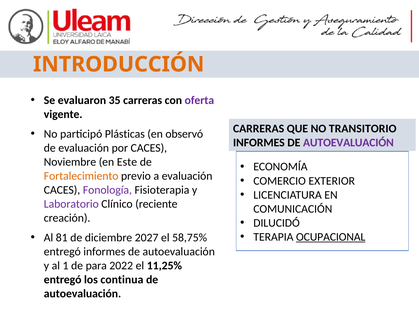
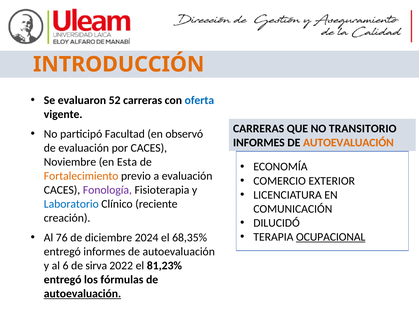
35: 35 -> 52
oferta colour: purple -> blue
Plásticas: Plásticas -> Facultad
AUTOEVALUACIÓN at (348, 142) colour: purple -> orange
Este: Este -> Esta
Laboratorio colour: purple -> blue
81: 81 -> 76
2027: 2027 -> 2024
58,75%: 58,75% -> 68,35%
1: 1 -> 6
para: para -> sirva
11,25%: 11,25% -> 81,23%
continua: continua -> fórmulas
autoevaluación at (82, 293) underline: none -> present
